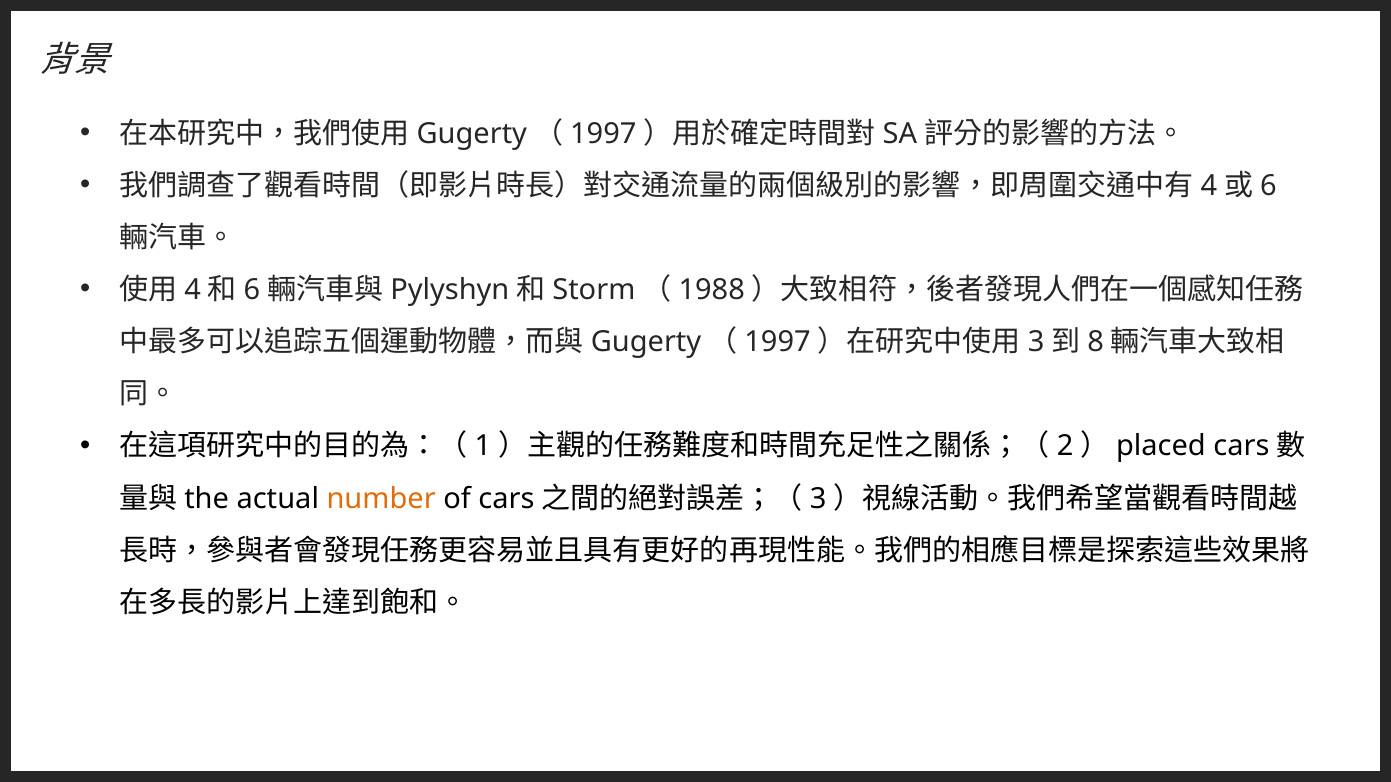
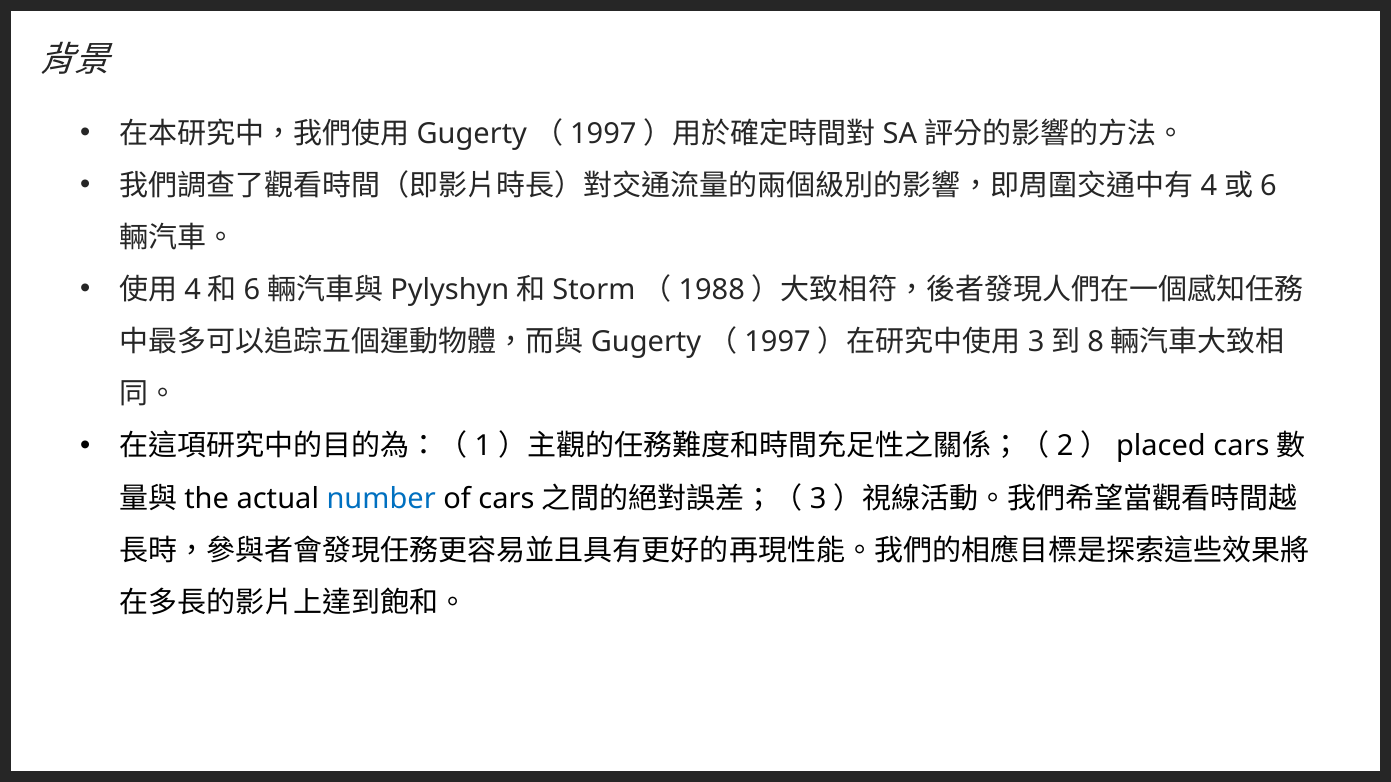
number colour: orange -> blue
